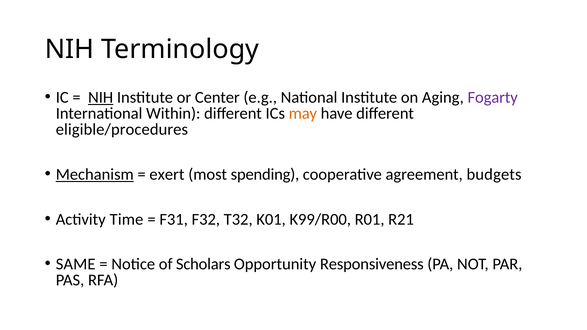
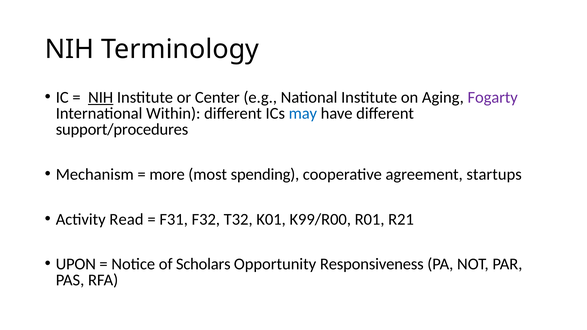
may colour: orange -> blue
eligible/procedures: eligible/procedures -> support/procedures
Mechanism underline: present -> none
exert: exert -> more
budgets: budgets -> startups
Time: Time -> Read
SAME: SAME -> UPON
